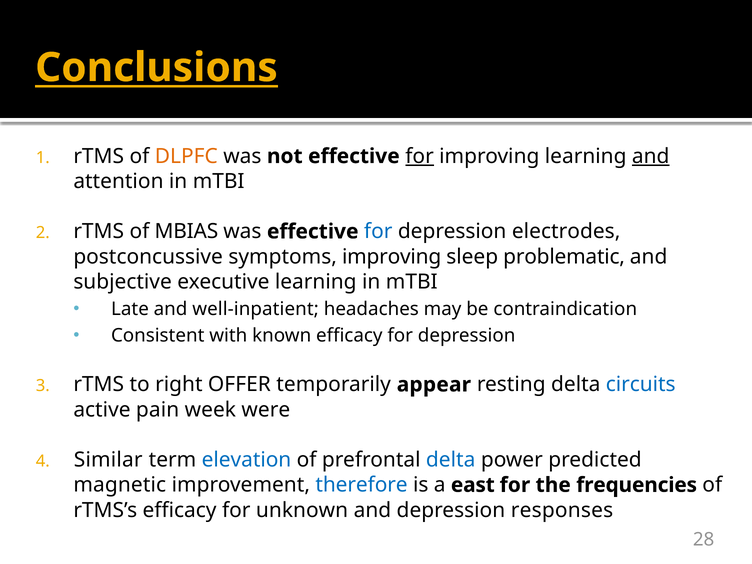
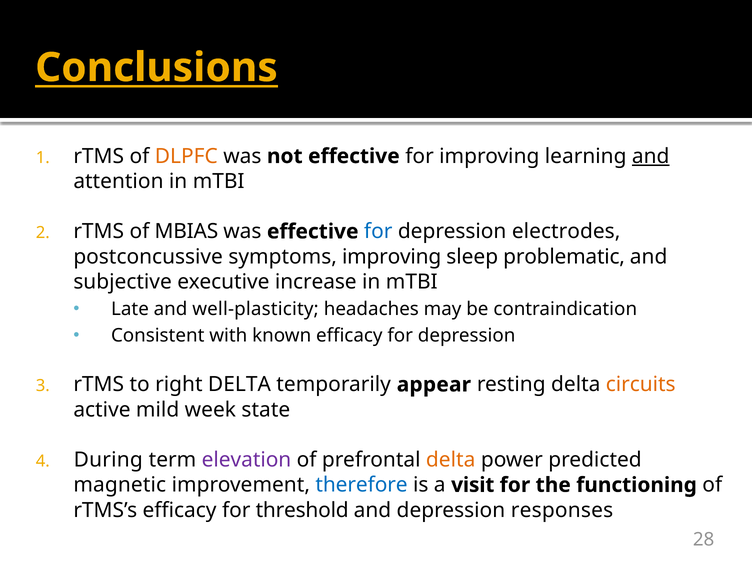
for at (420, 156) underline: present -> none
executive learning: learning -> increase
well-inpatient: well-inpatient -> well-plasticity
right OFFER: OFFER -> DELTA
circuits colour: blue -> orange
pain: pain -> mild
were: were -> state
Similar: Similar -> During
elevation colour: blue -> purple
delta at (451, 460) colour: blue -> orange
east: east -> visit
frequencies: frequencies -> functioning
unknown: unknown -> threshold
